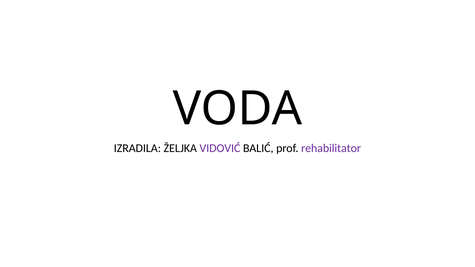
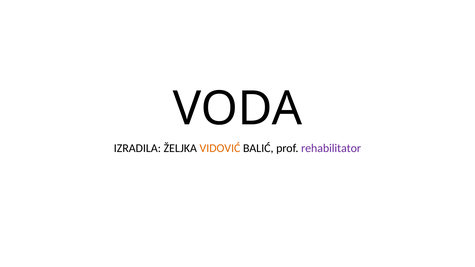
VIDOVIĆ colour: purple -> orange
